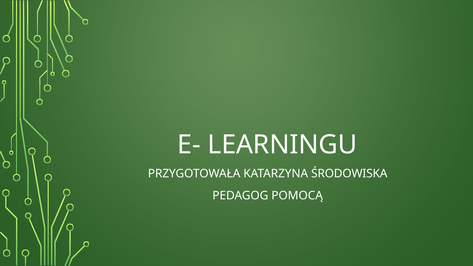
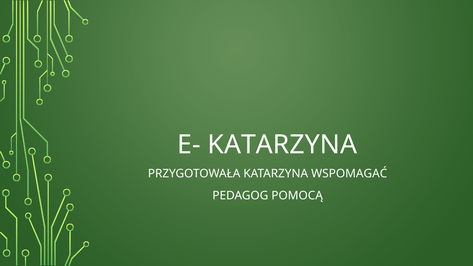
E- LEARNINGU: LEARNINGU -> KATARZYNA
ŚRODOWISKA: ŚRODOWISKA -> WSPOMAGAĆ
